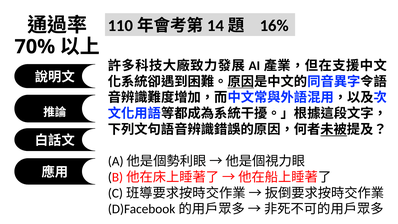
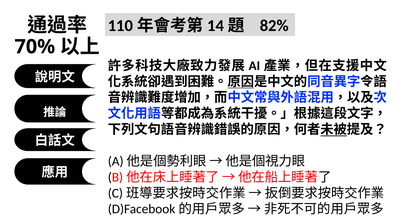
16%: 16% -> 82%
